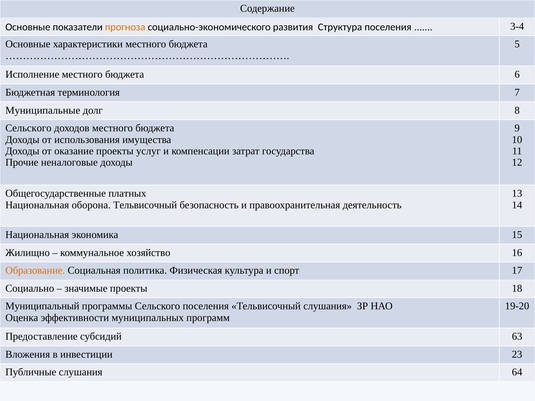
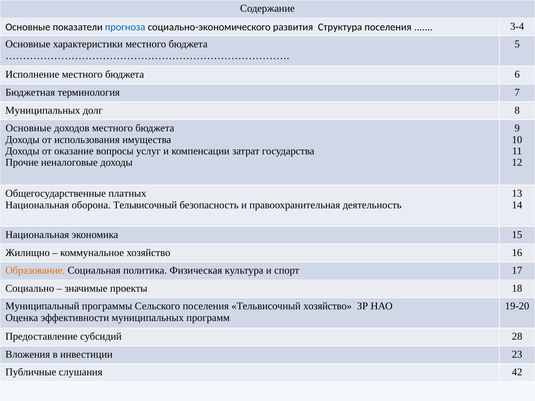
прогноза colour: orange -> blue
Муниципальные at (43, 110): Муниципальные -> Муниципальных
Сельского at (28, 128): Сельского -> Основные
оказание проекты: проекты -> вопросы
Тельвисочный слушания: слушания -> хозяйство
63: 63 -> 28
64: 64 -> 42
